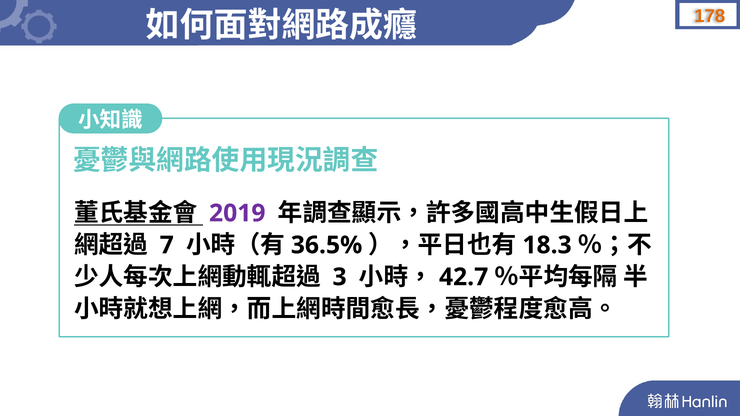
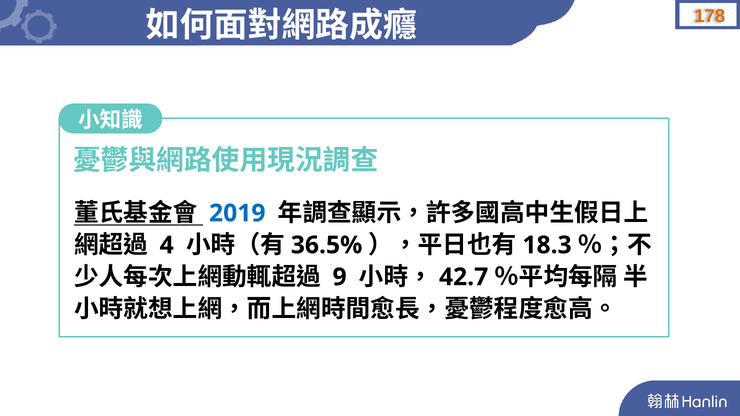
2019 colour: purple -> blue
7: 7 -> 4
3: 3 -> 9
